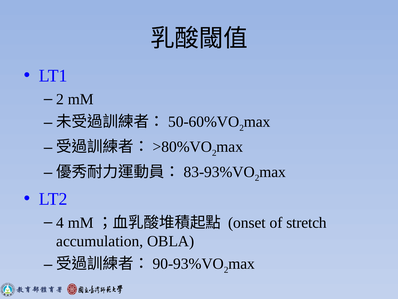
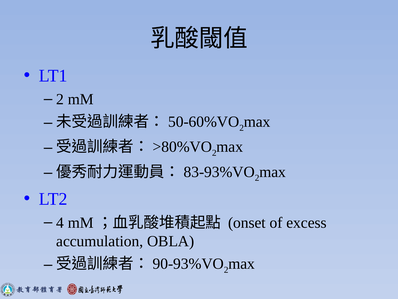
stretch: stretch -> excess
